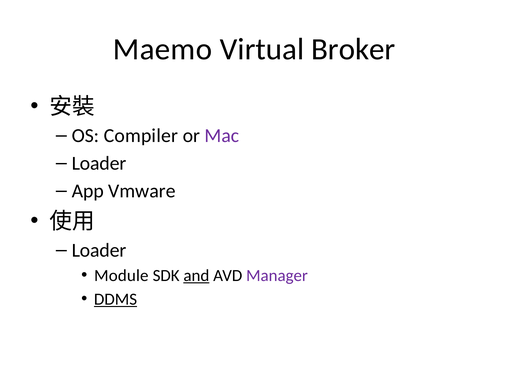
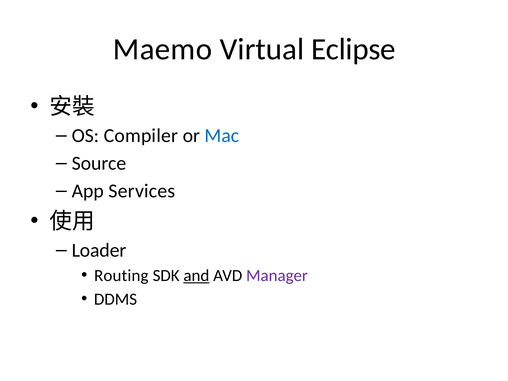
Broker: Broker -> Eclipse
Mac colour: purple -> blue
Loader at (99, 163): Loader -> Source
Vmware: Vmware -> Services
Module: Module -> Routing
DDMS underline: present -> none
